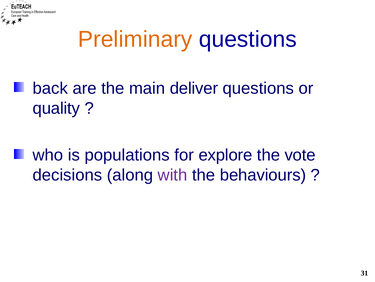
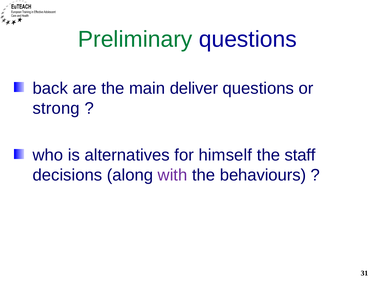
Preliminary colour: orange -> green
quality: quality -> strong
populations: populations -> alternatives
explore: explore -> himself
vote: vote -> staff
